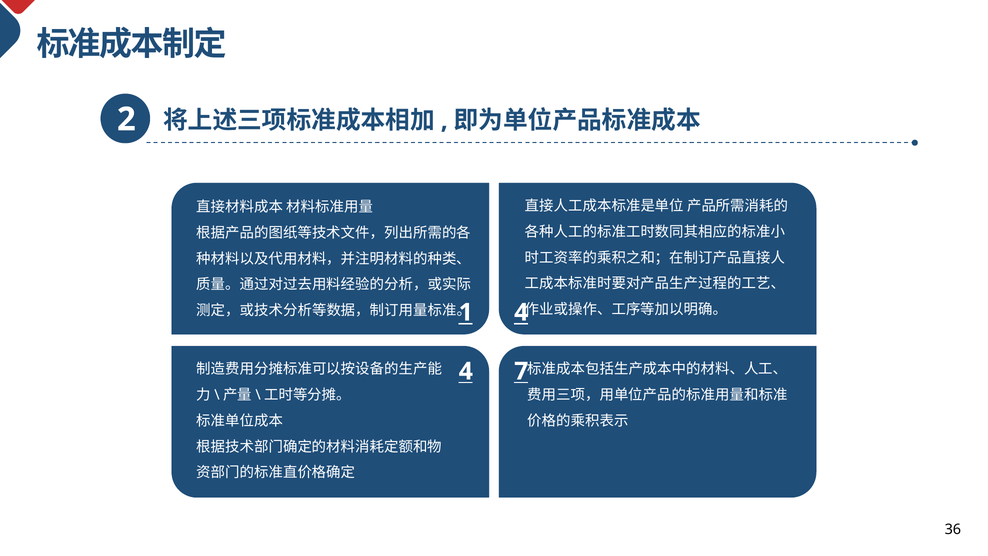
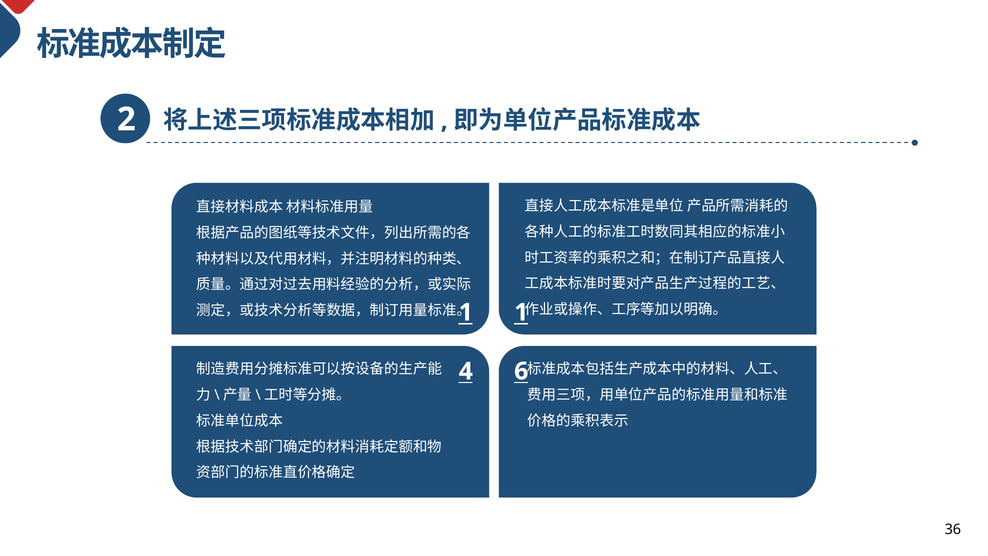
4 at (521, 312): 4 -> 1
7: 7 -> 6
